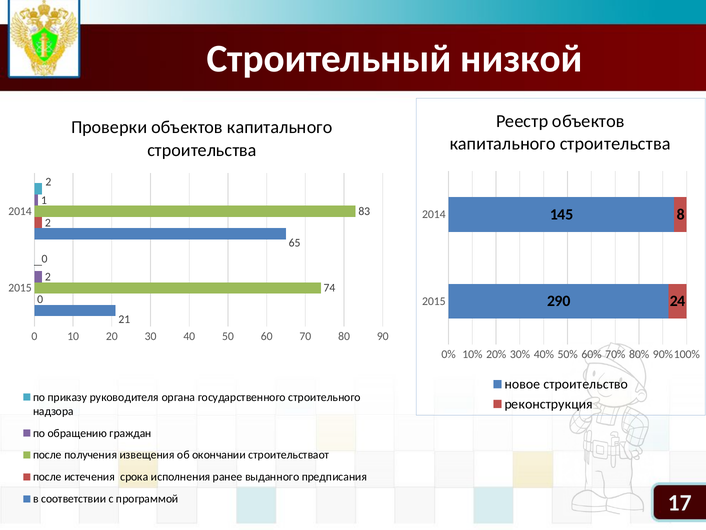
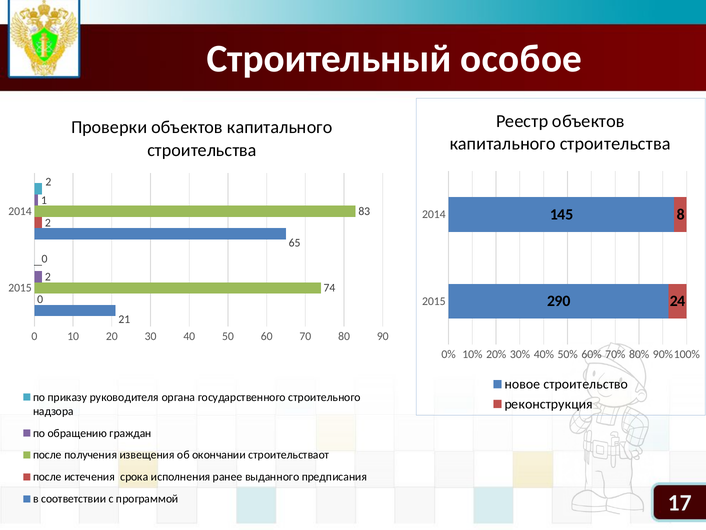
низкой: низкой -> особое
